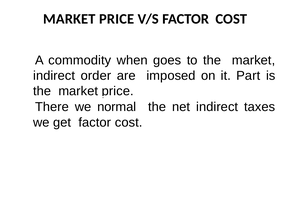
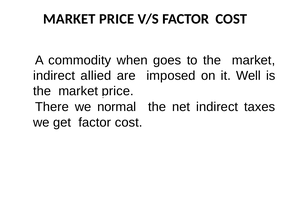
order: order -> allied
Part: Part -> Well
